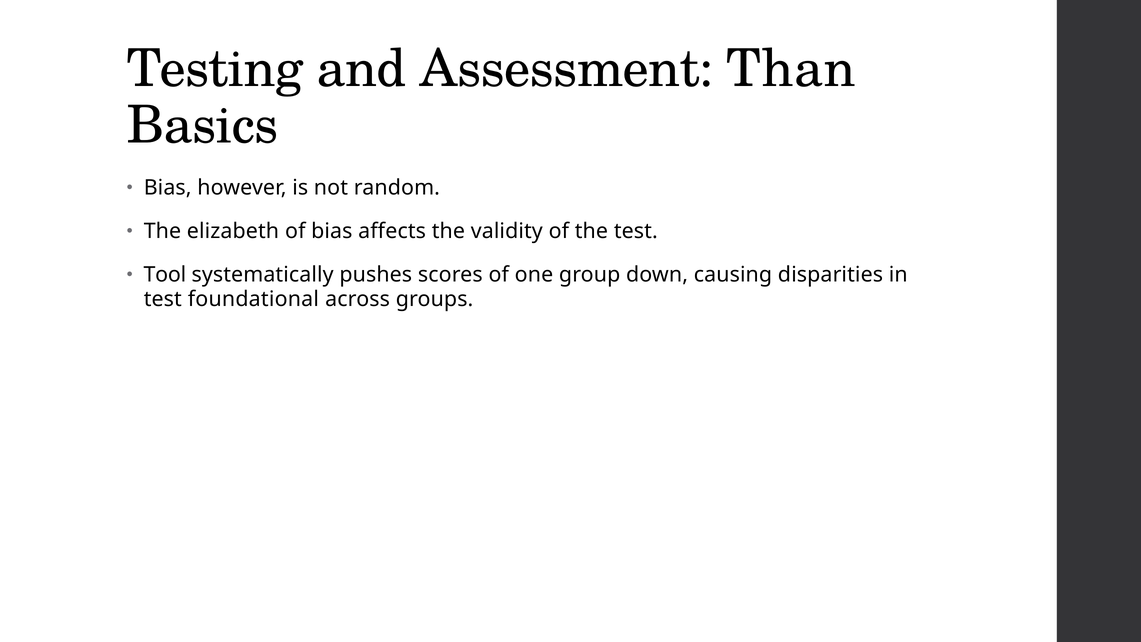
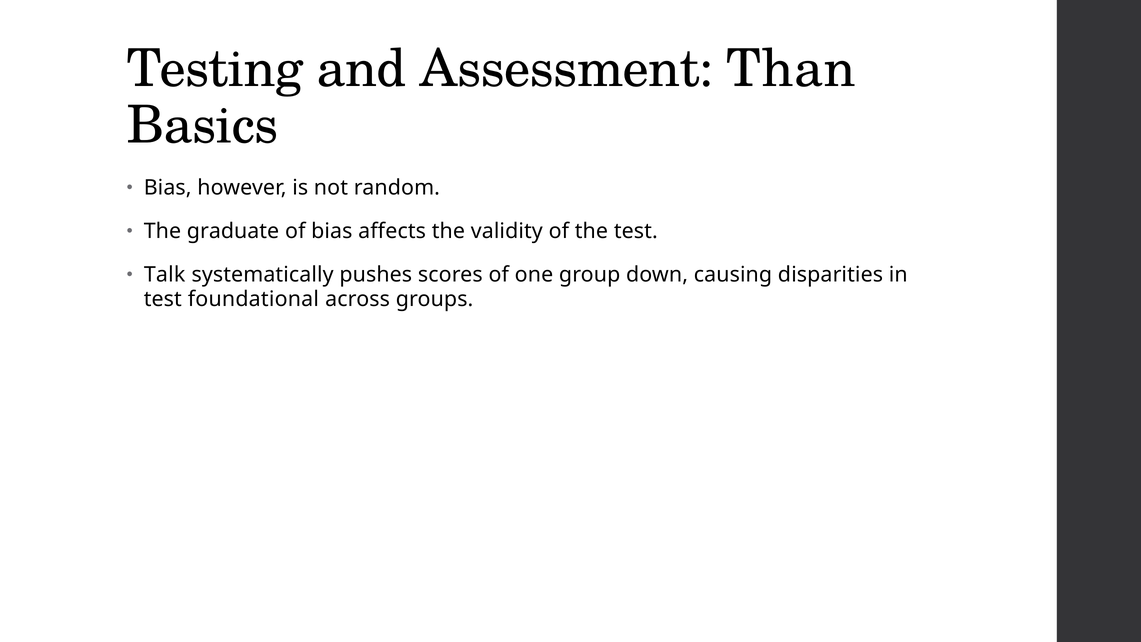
elizabeth: elizabeth -> graduate
Tool: Tool -> Talk
